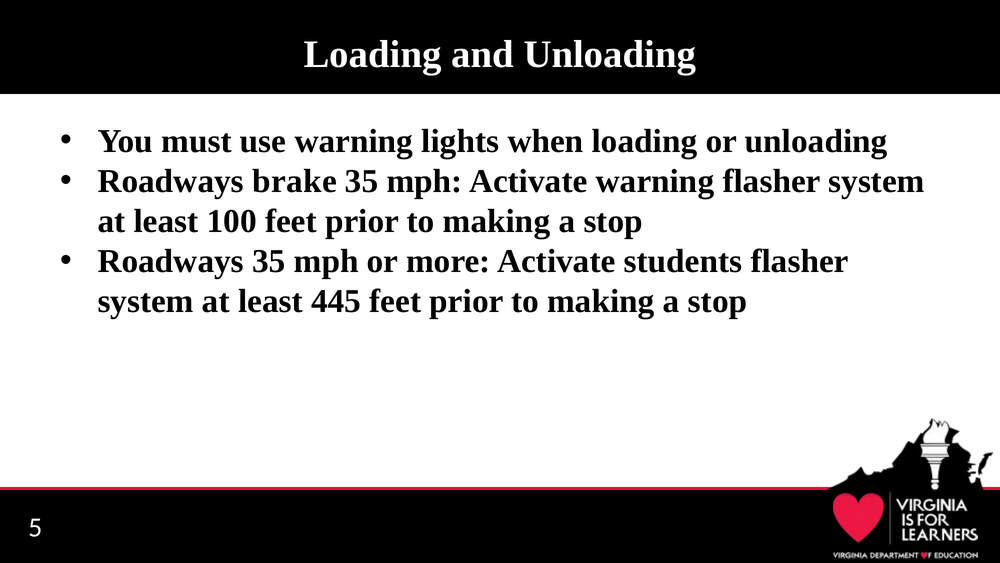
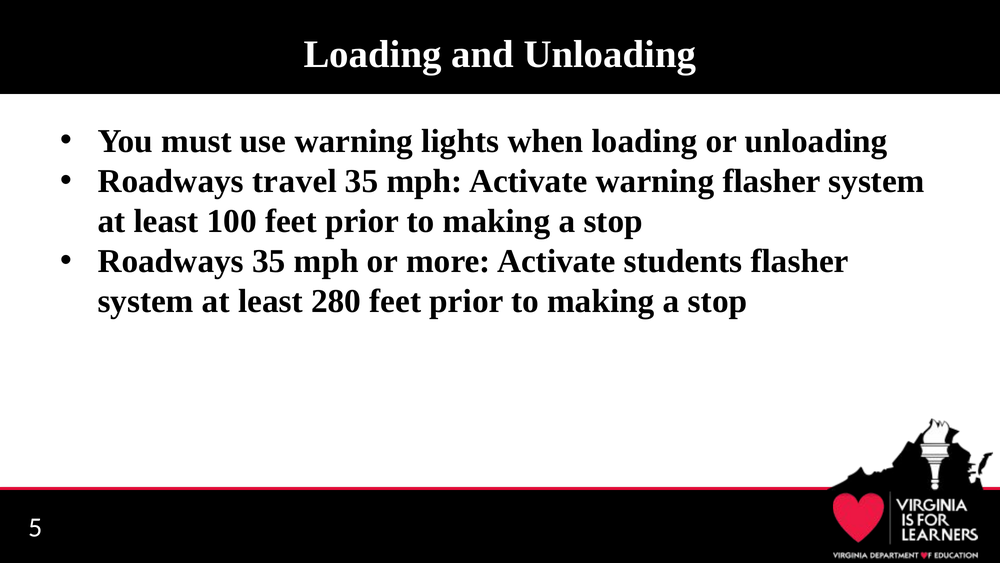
brake: brake -> travel
445: 445 -> 280
